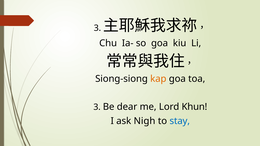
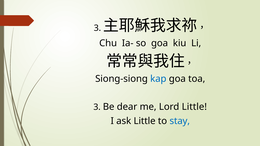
kap colour: orange -> blue
Lord Khun: Khun -> Little
ask Nigh: Nigh -> Little
